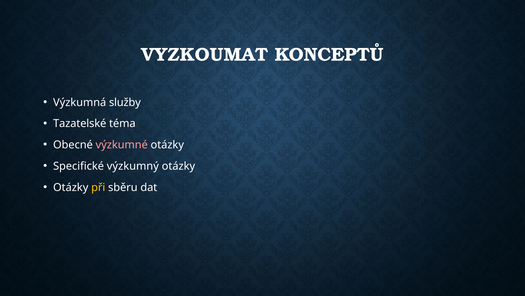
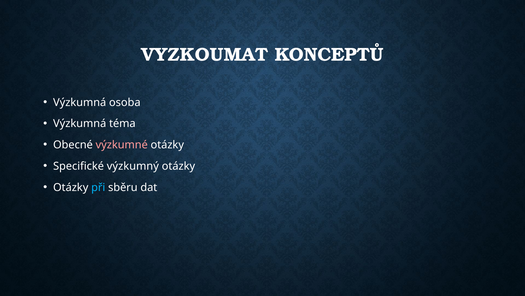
služby: služby -> osoba
Tazatelské at (80, 123): Tazatelské -> Výzkumná
při colour: yellow -> light blue
